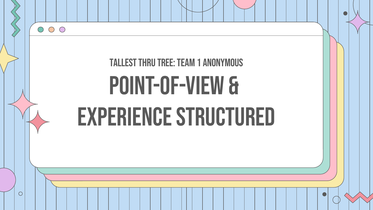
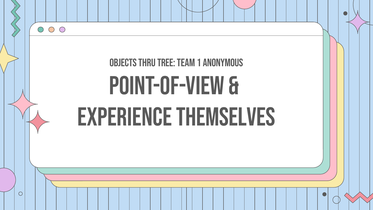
Tallest: Tallest -> Objects
Structured: Structured -> Themselves
